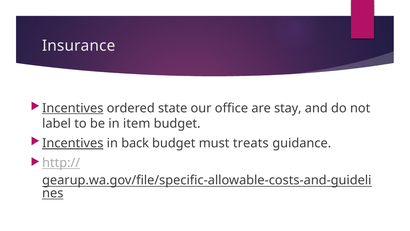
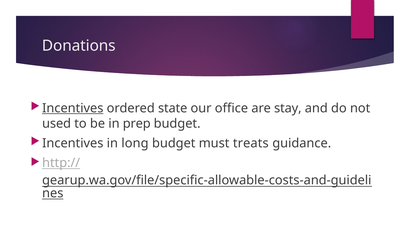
Insurance: Insurance -> Donations
label: label -> used
item: item -> prep
Incentives at (73, 143) underline: present -> none
back: back -> long
